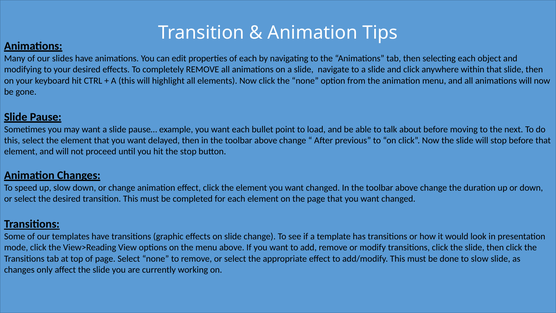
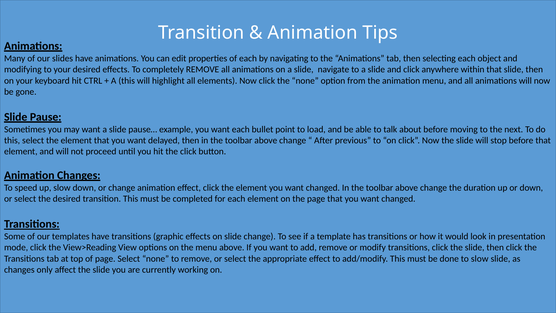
the stop: stop -> click
